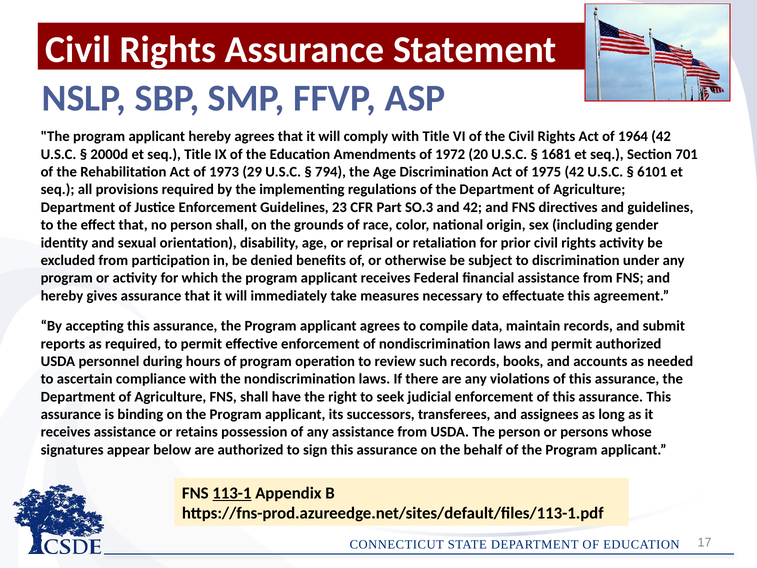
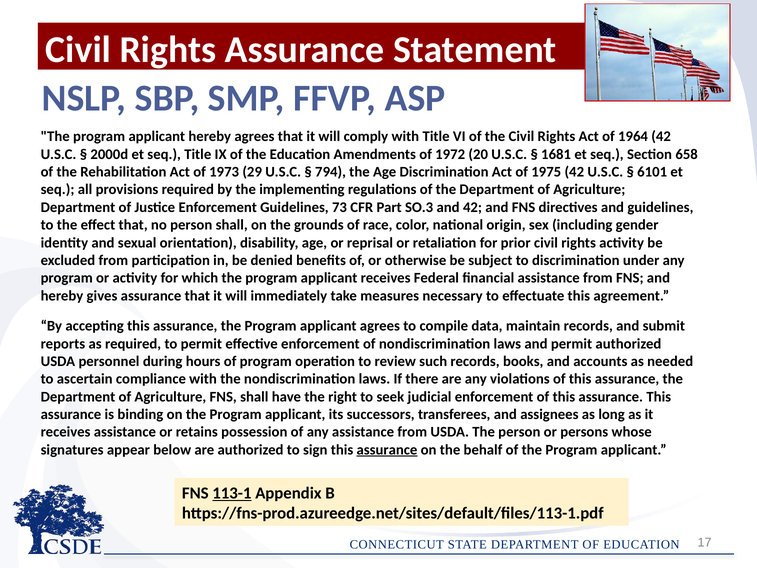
701: 701 -> 658
23: 23 -> 73
assurance at (387, 450) underline: none -> present
